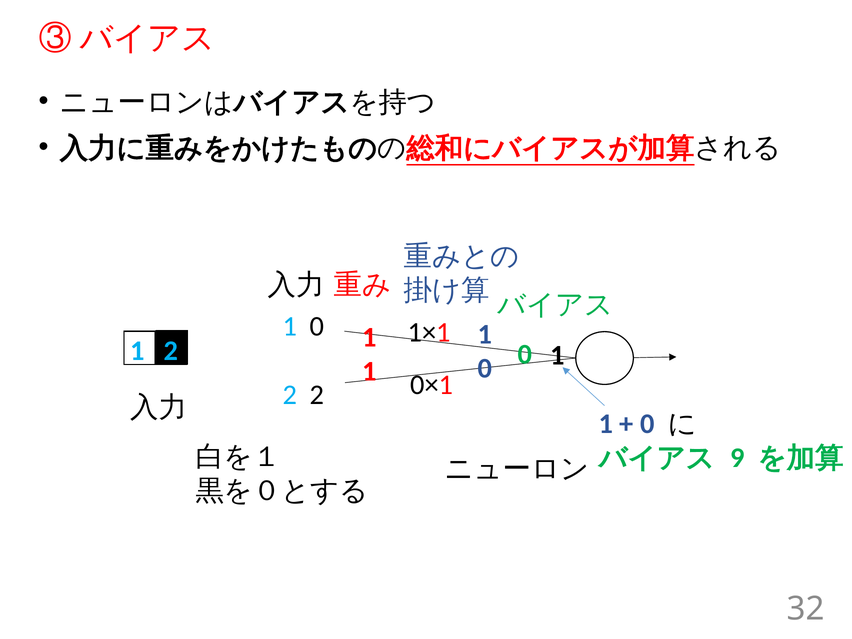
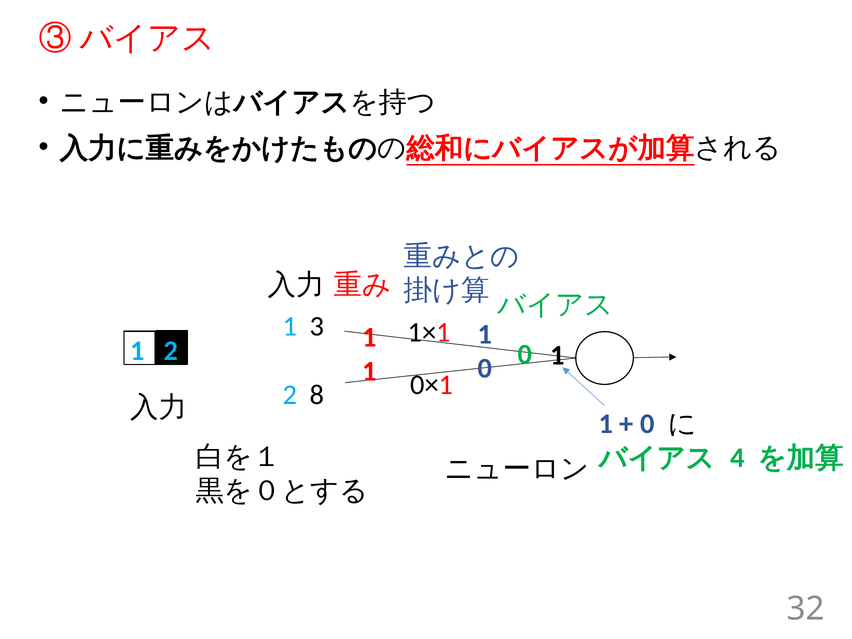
0 at (317, 327): 0 -> 3
2 2: 2 -> 8
9: 9 -> 4
